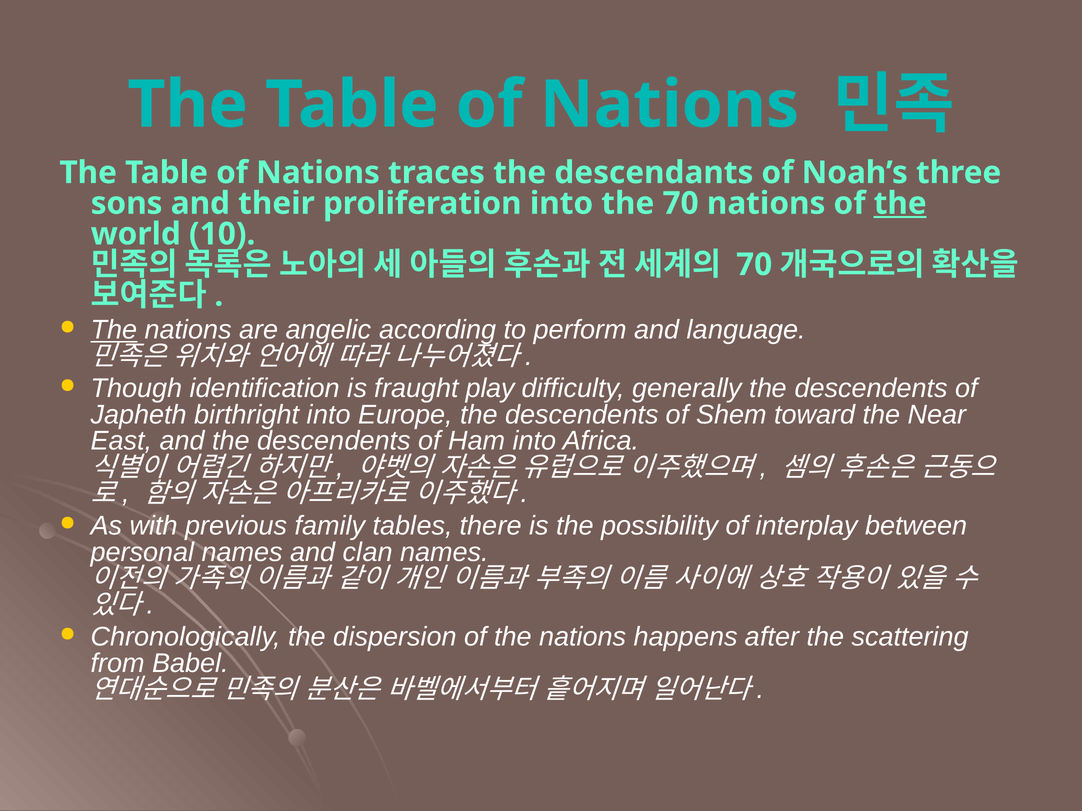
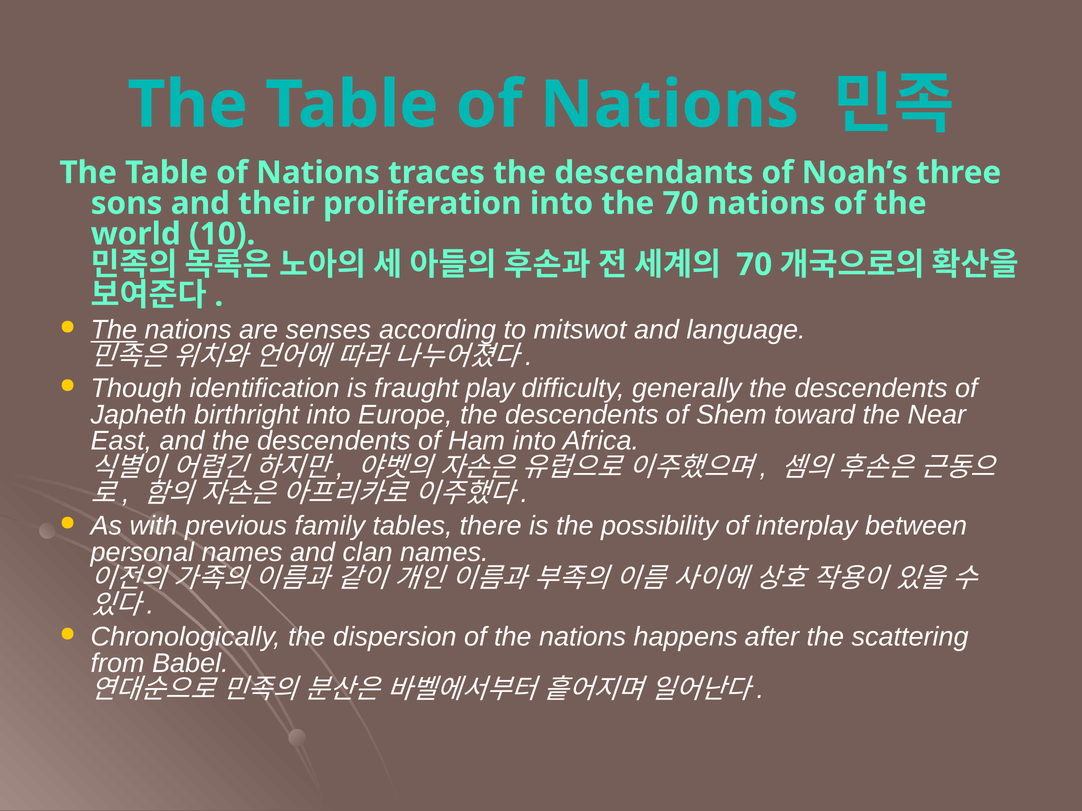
the at (900, 203) underline: present -> none
angelic: angelic -> senses
perform: perform -> mitswot
